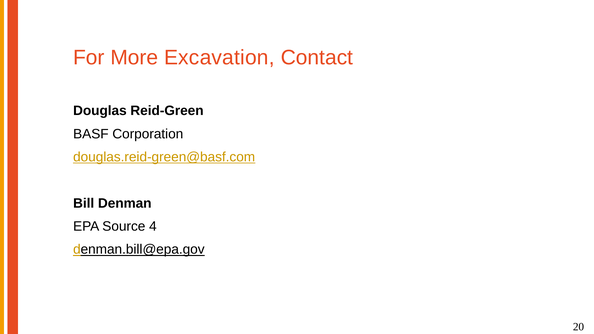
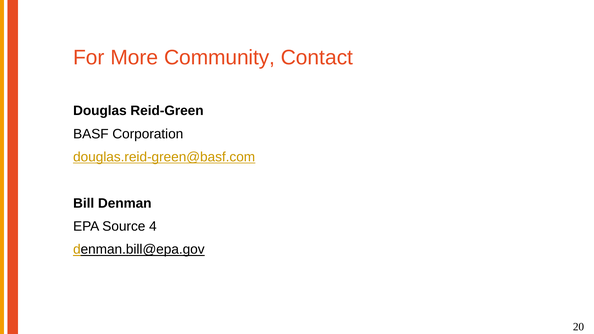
Excavation: Excavation -> Community
